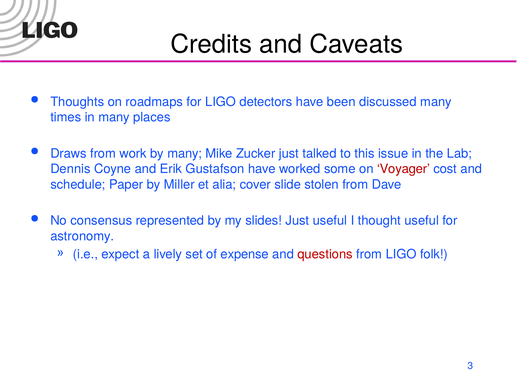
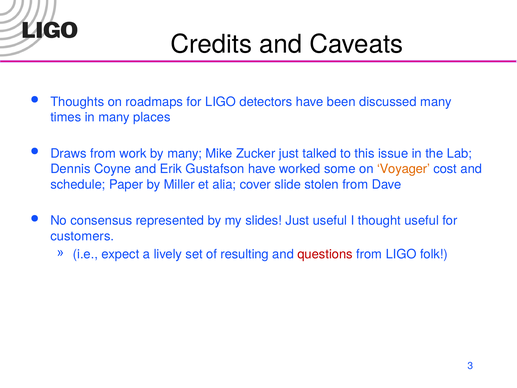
Voyager colour: red -> orange
astronomy: astronomy -> customers
expense: expense -> resulting
